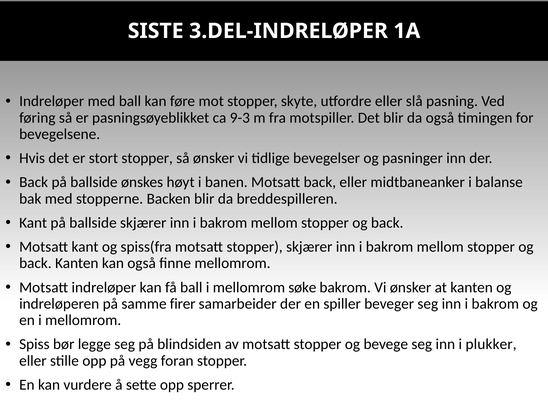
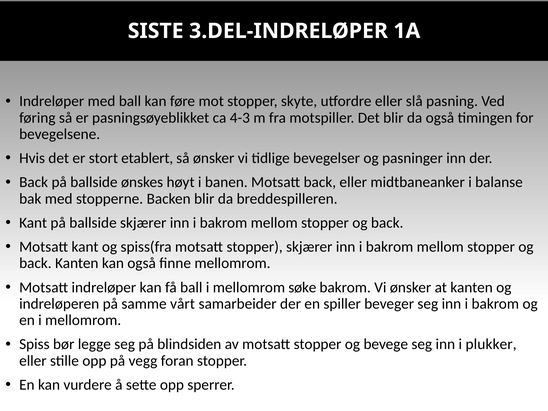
9-3: 9-3 -> 4-3
stort stopper: stopper -> etablert
firer: firer -> vårt
